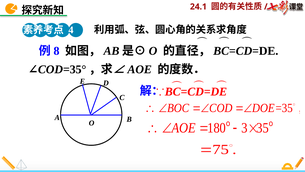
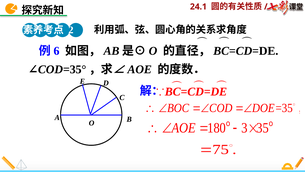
4: 4 -> 2
8: 8 -> 6
